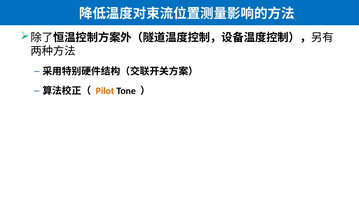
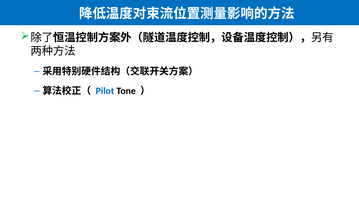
Pilot colour: orange -> blue
